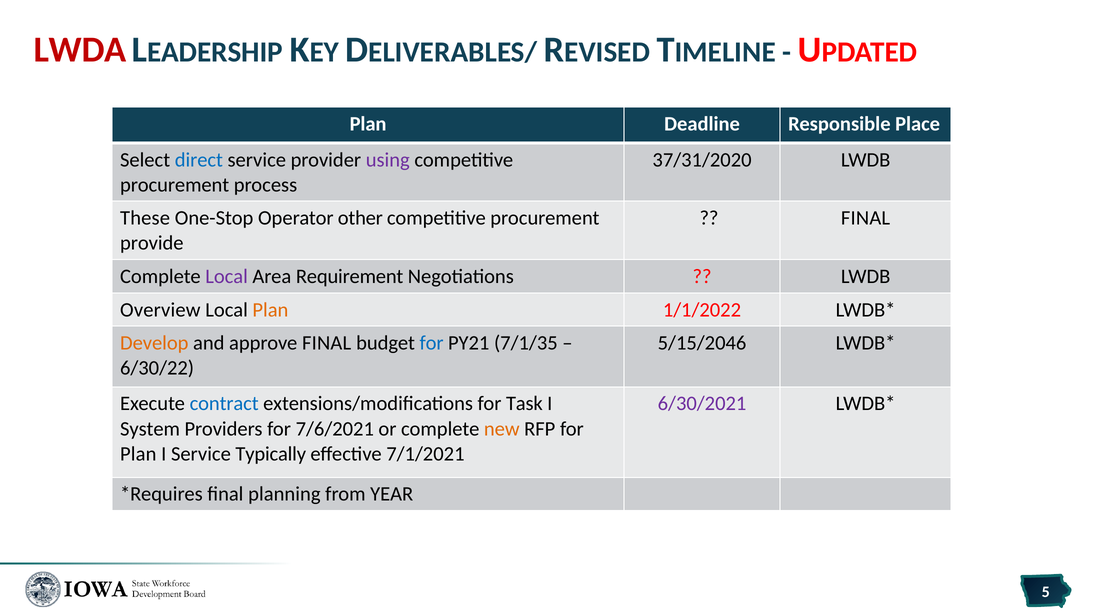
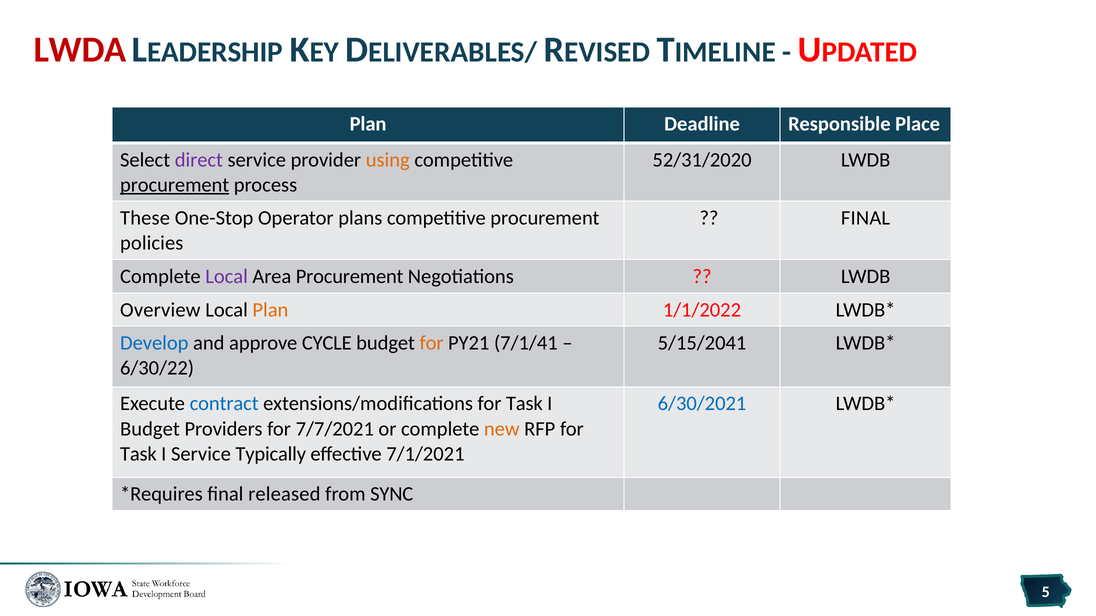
direct colour: blue -> purple
using colour: purple -> orange
37/31/2020: 37/31/2020 -> 52/31/2020
procurement at (175, 185) underline: none -> present
other: other -> plans
provide: provide -> policies
Area Requirement: Requirement -> Procurement
Develop colour: orange -> blue
approve FINAL: FINAL -> CYCLE
for at (432, 343) colour: blue -> orange
7/1/35: 7/1/35 -> 7/1/41
5/15/2046: 5/15/2046 -> 5/15/2041
6/30/2021 colour: purple -> blue
System at (150, 429): System -> Budget
7/6/2021: 7/6/2021 -> 7/7/2021
Plan at (138, 454): Plan -> Task
planning: planning -> released
YEAR: YEAR -> SYNC
